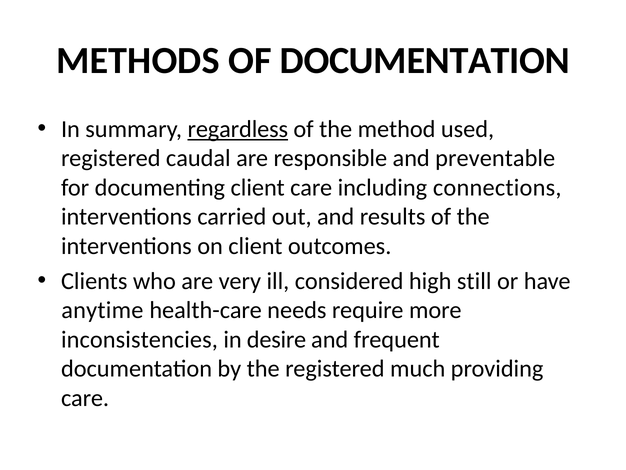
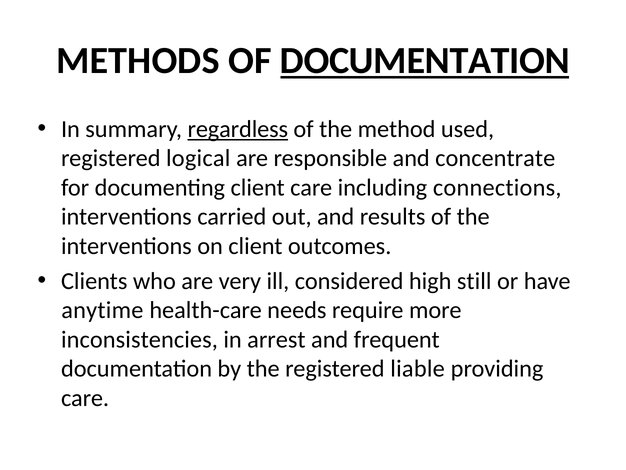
DOCUMENTATION at (425, 61) underline: none -> present
caudal: caudal -> logical
preventable: preventable -> concentrate
desire: desire -> arrest
much: much -> liable
